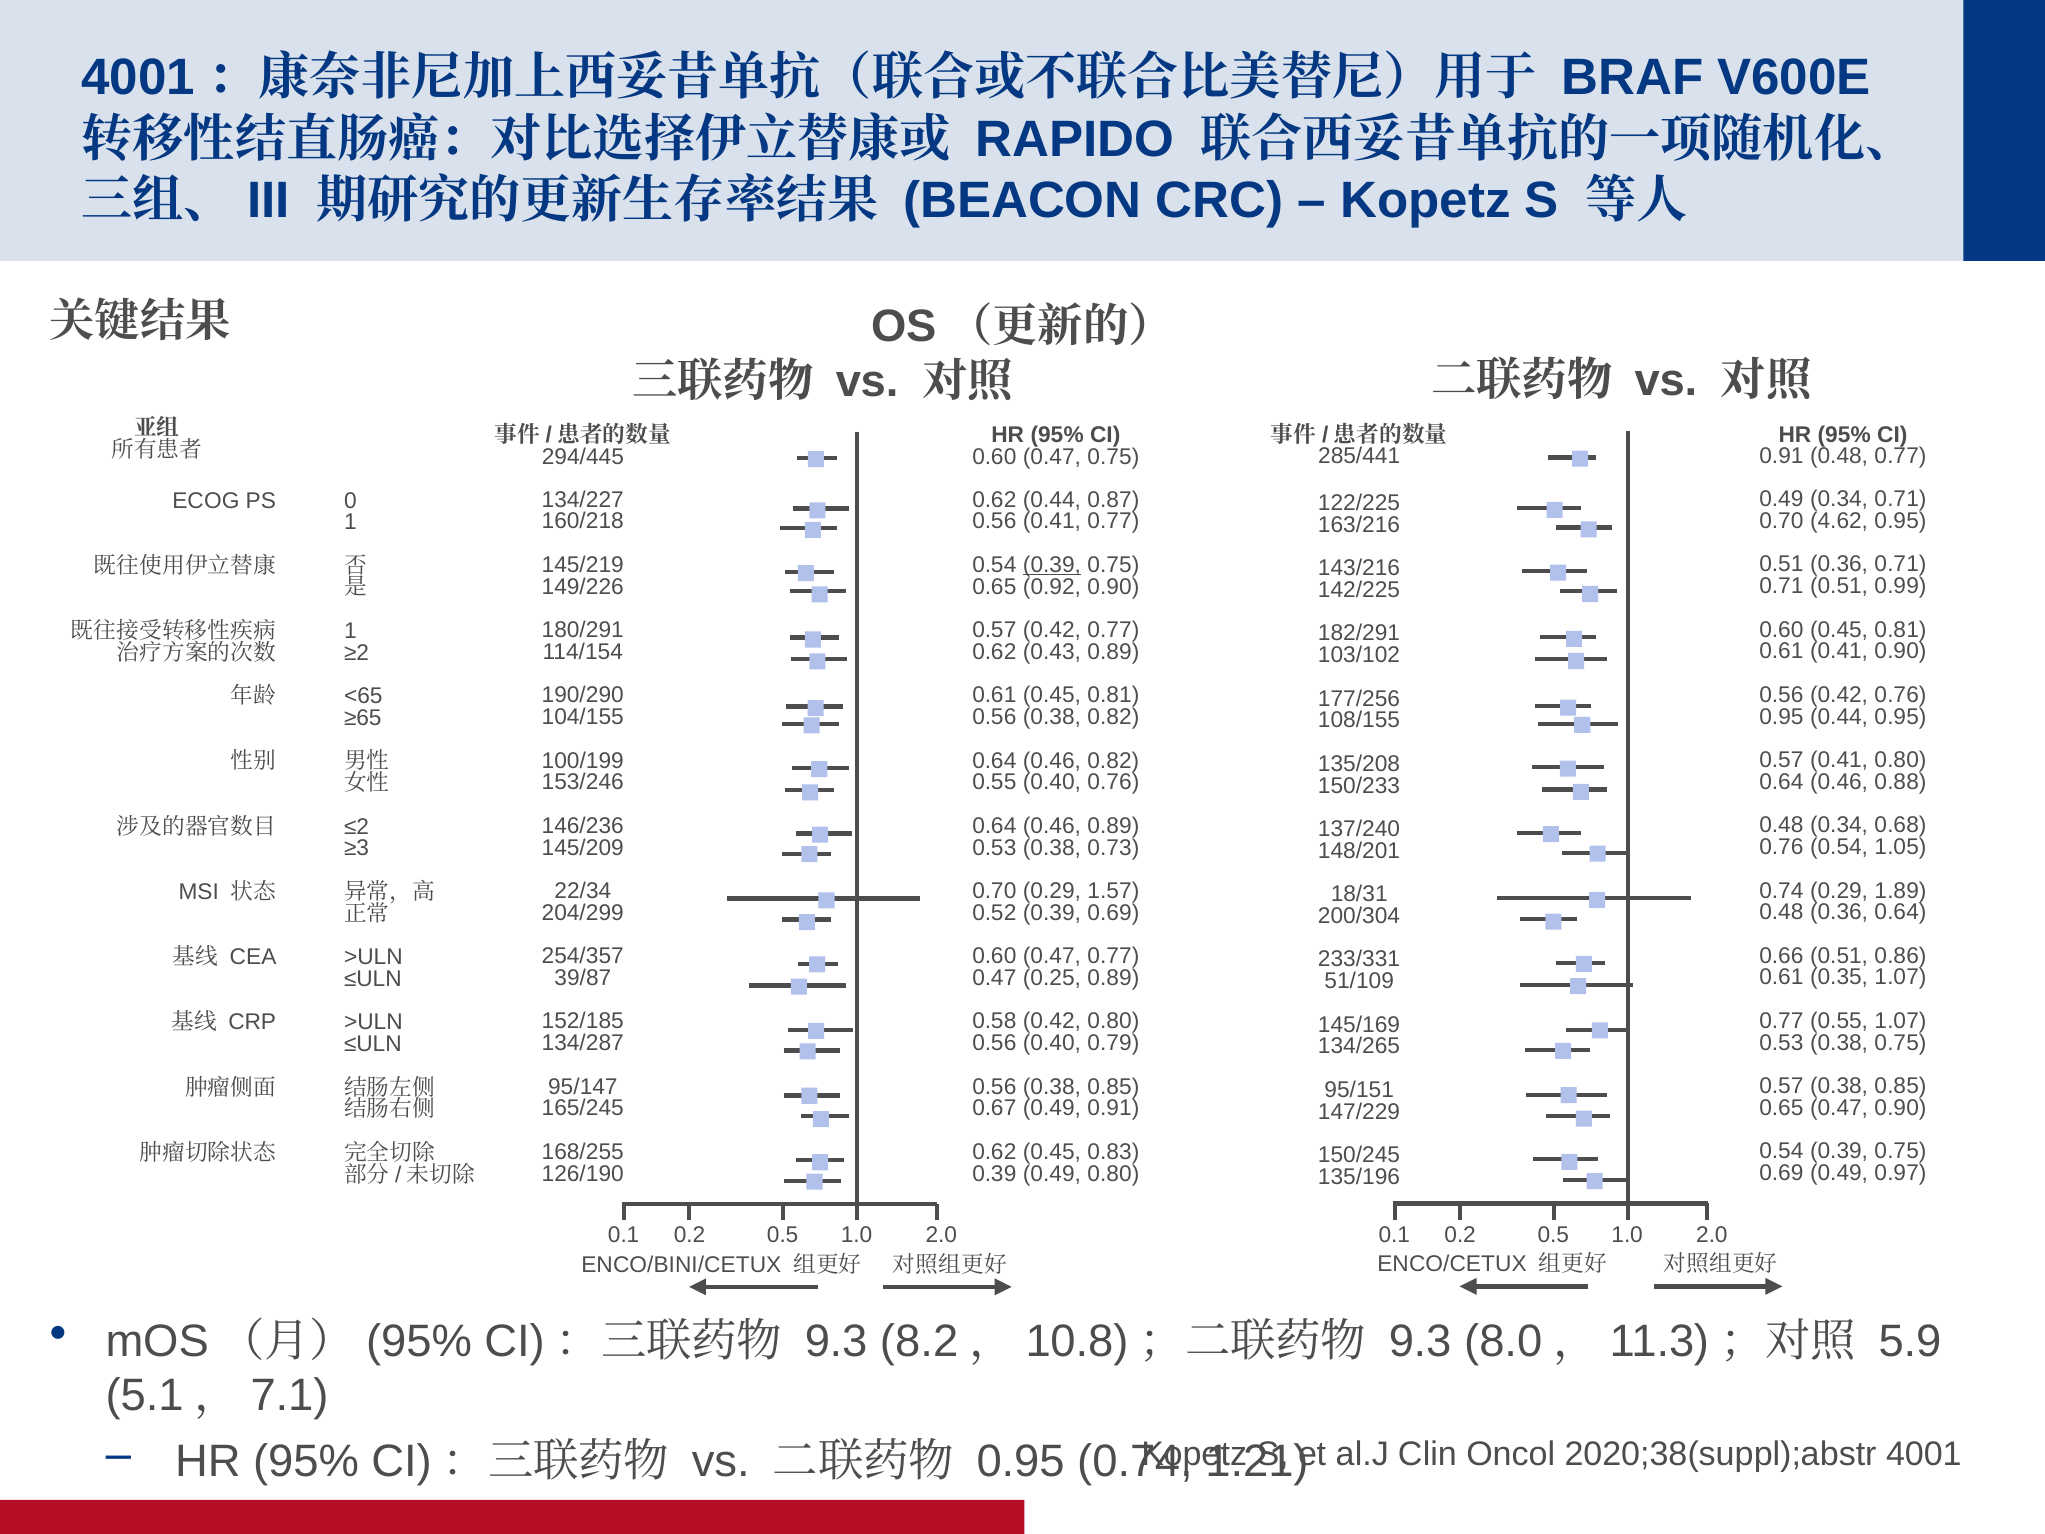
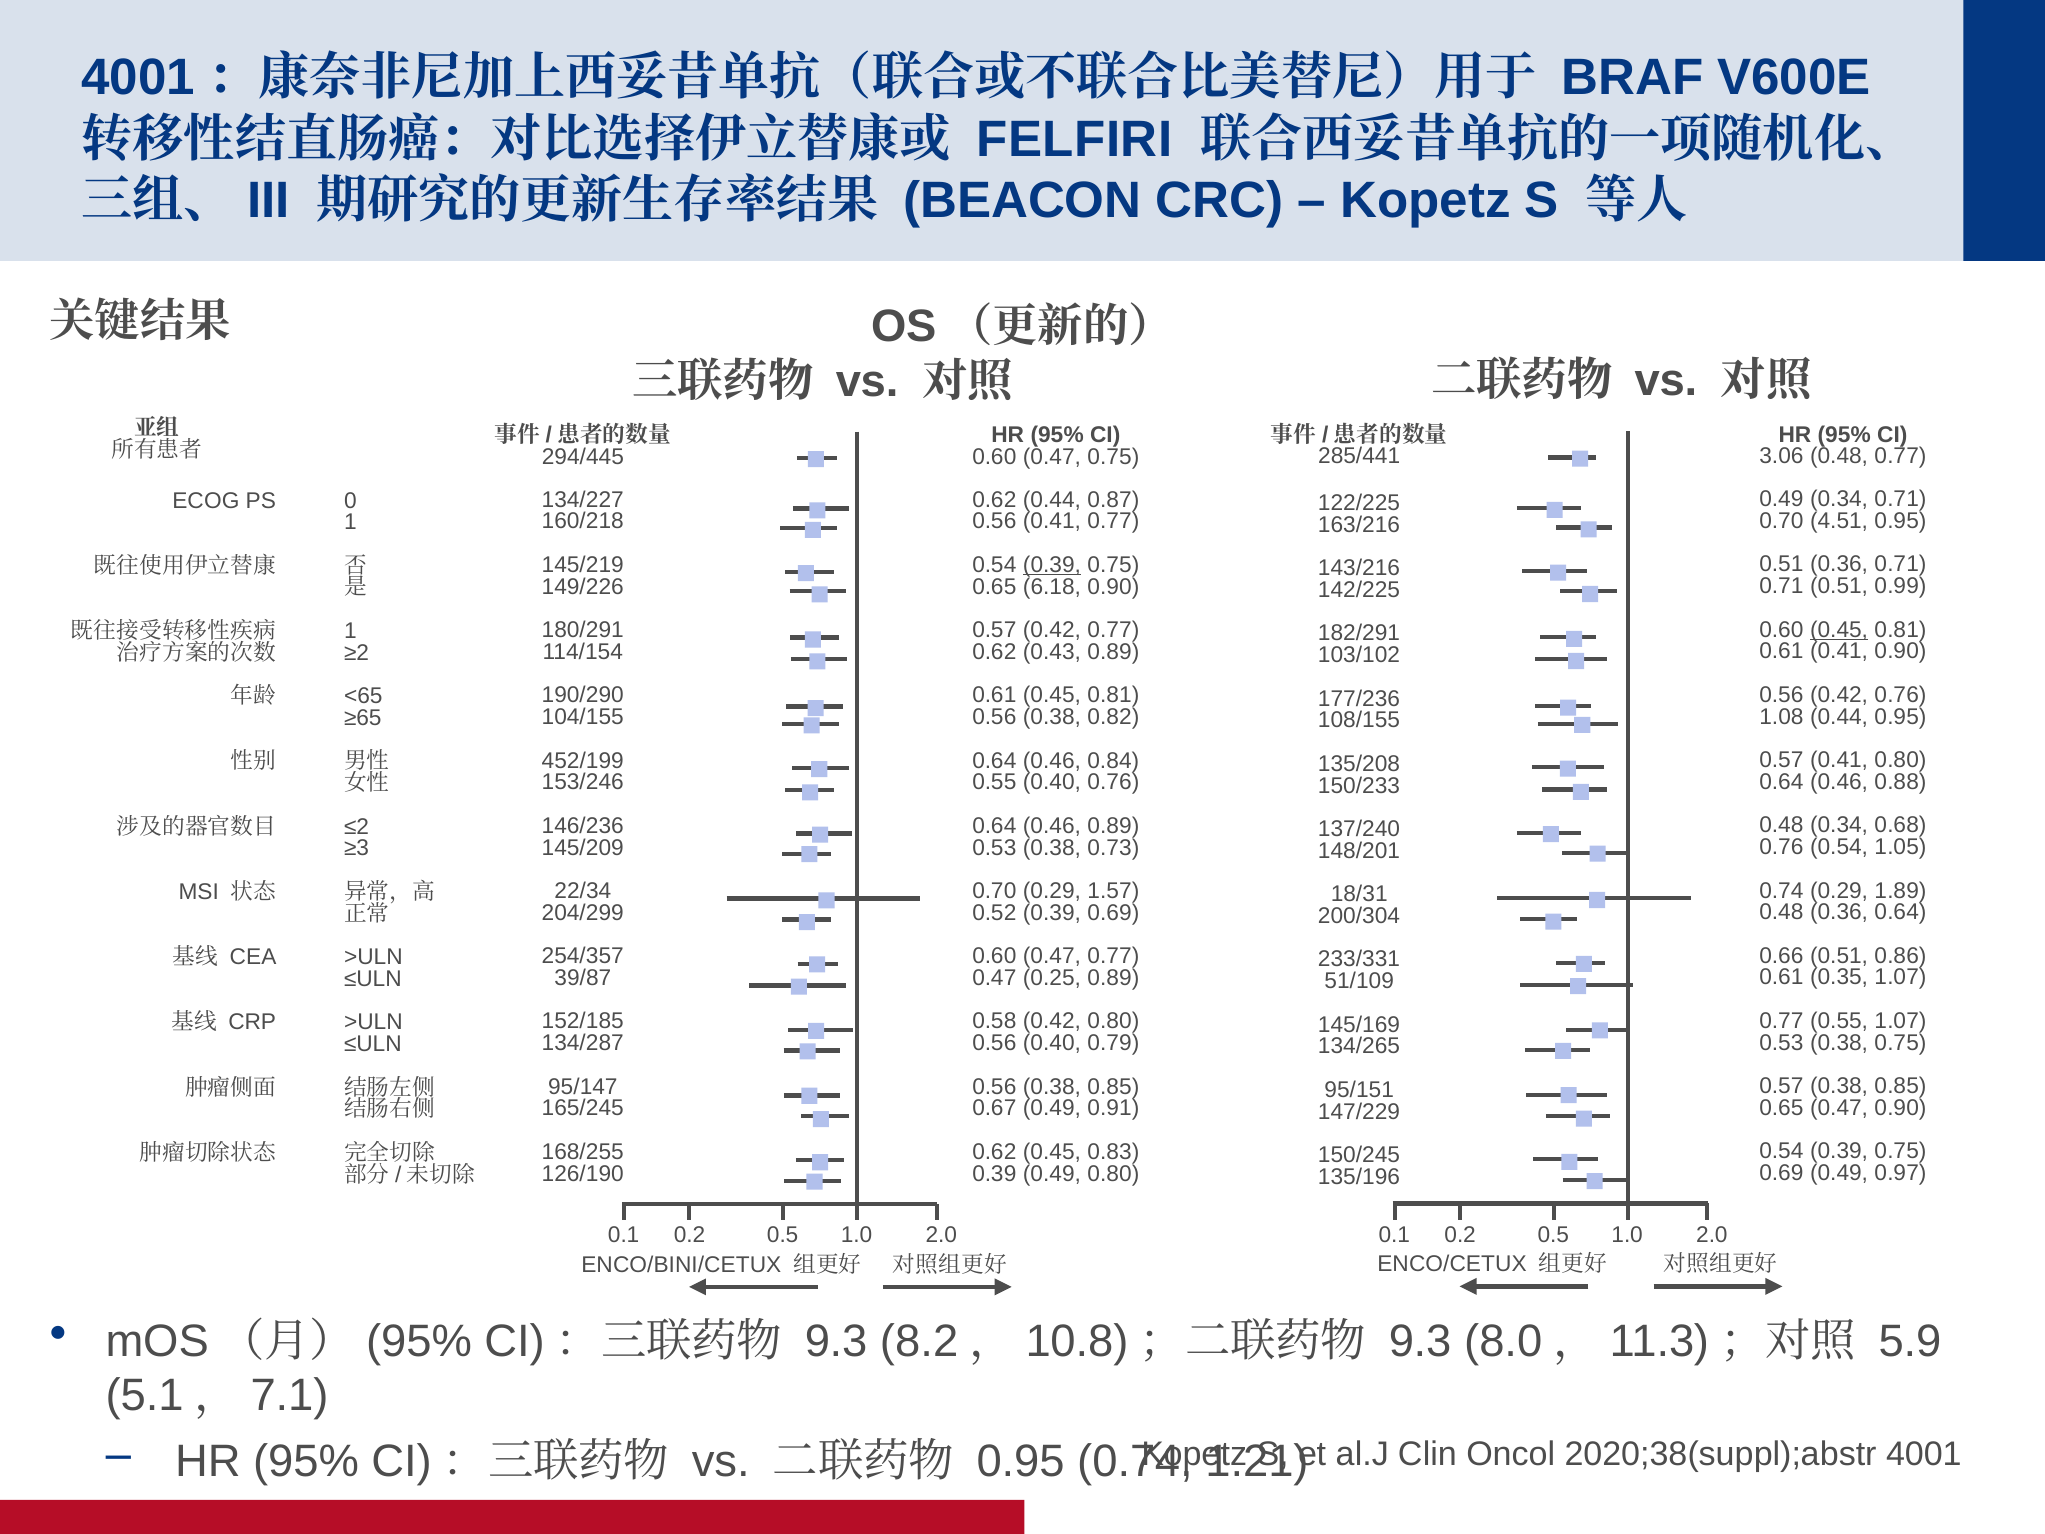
RAPIDO: RAPIDO -> FELFIRI
0.91 at (1781, 456): 0.91 -> 3.06
4.62: 4.62 -> 4.51
0.92: 0.92 -> 6.18
0.45 at (1839, 630) underline: none -> present
177/256: 177/256 -> 177/236
0.95 at (1781, 716): 0.95 -> 1.08
100/199: 100/199 -> 452/199
0.46 0.82: 0.82 -> 0.84
